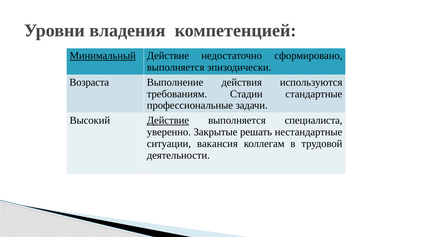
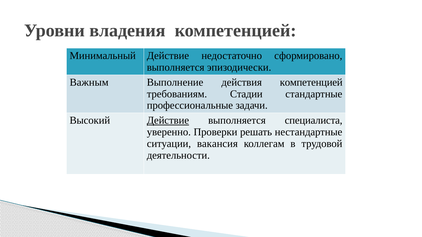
Минимальный underline: present -> none
Возраста: Возраста -> Важным
действия используются: используются -> компетенцией
Закрытые: Закрытые -> Проверки
